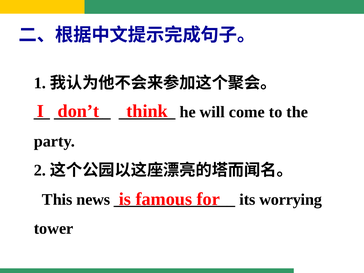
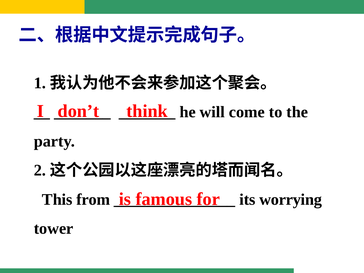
news: news -> from
